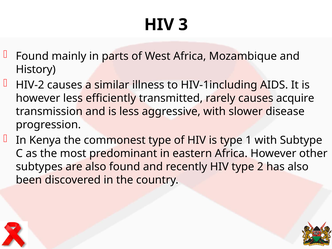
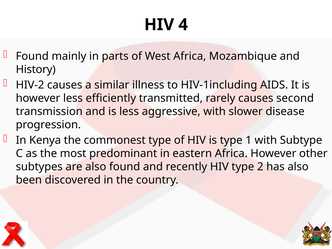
3: 3 -> 4
acquire: acquire -> second
